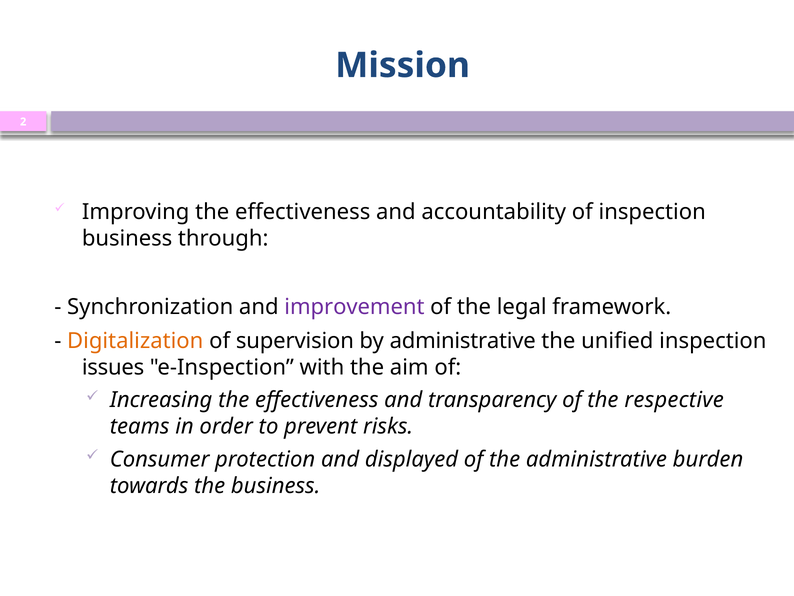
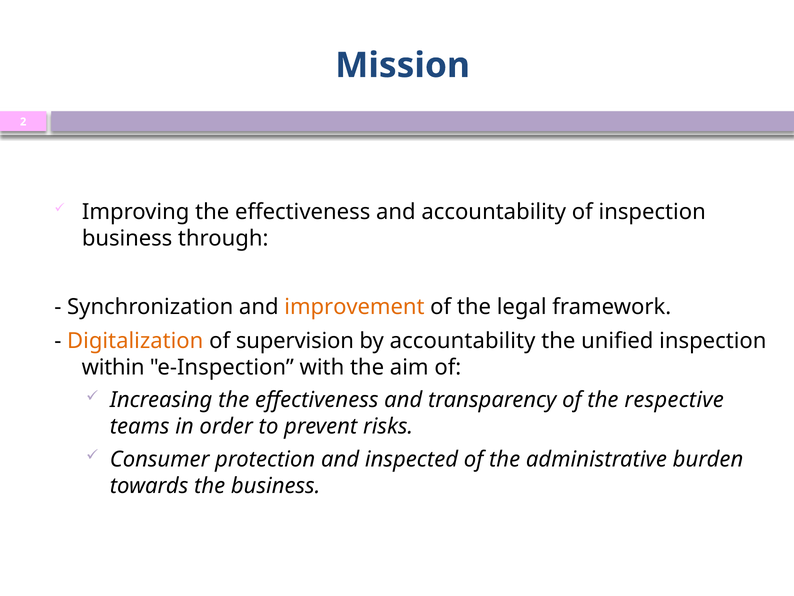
improvement colour: purple -> orange
by administrative: administrative -> accountability
issues: issues -> within
displayed: displayed -> inspected
